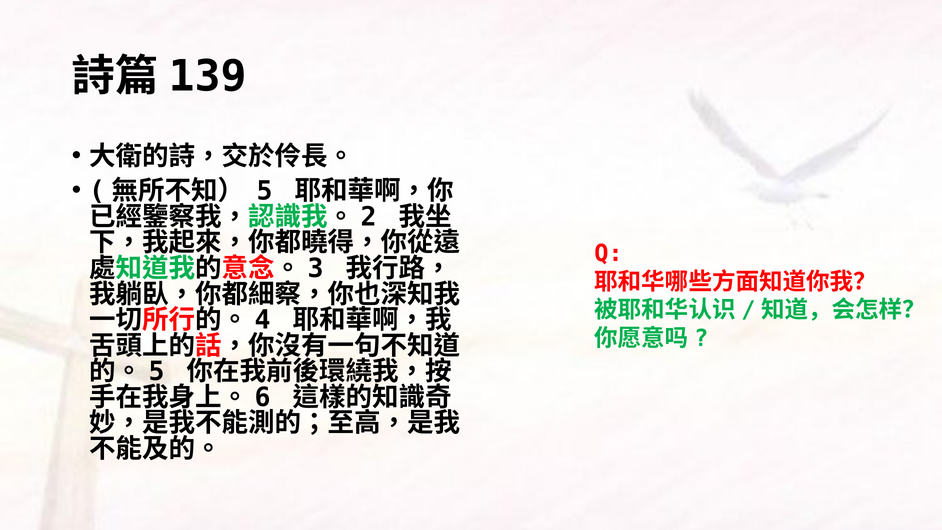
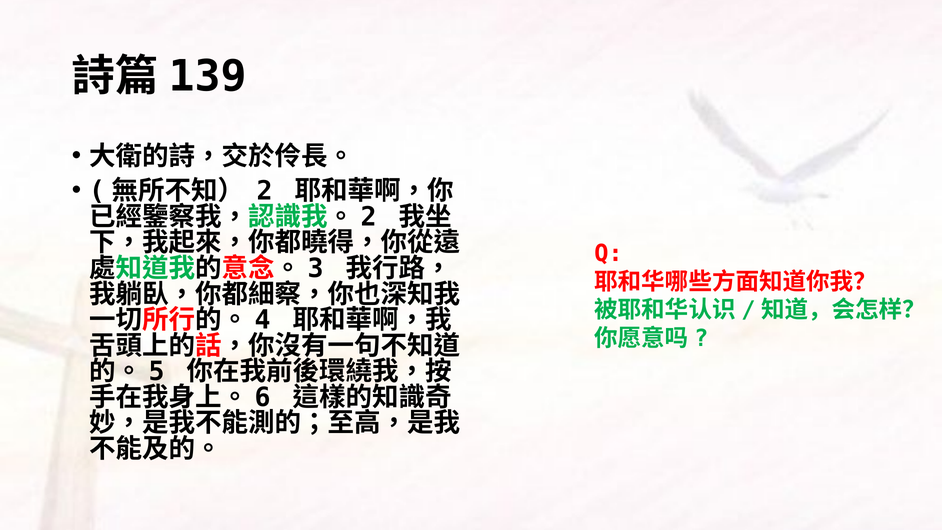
5: 5 -> 2
